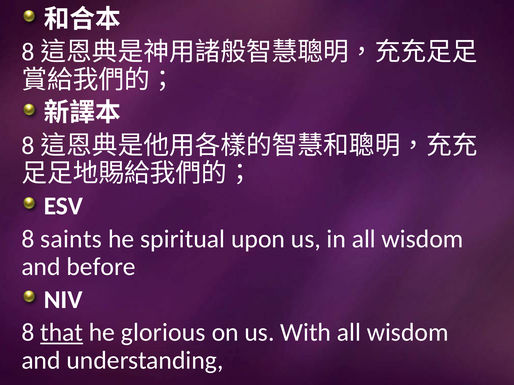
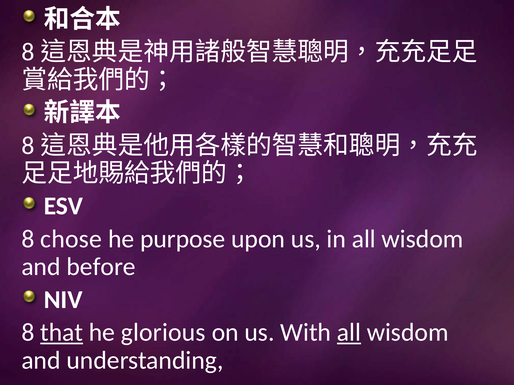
saints: saints -> chose
spiritual: spiritual -> purpose
all at (349, 333) underline: none -> present
